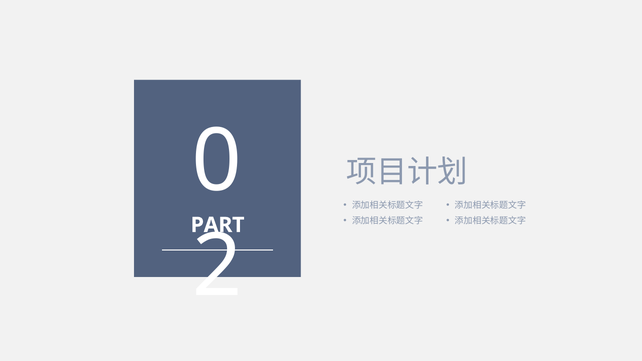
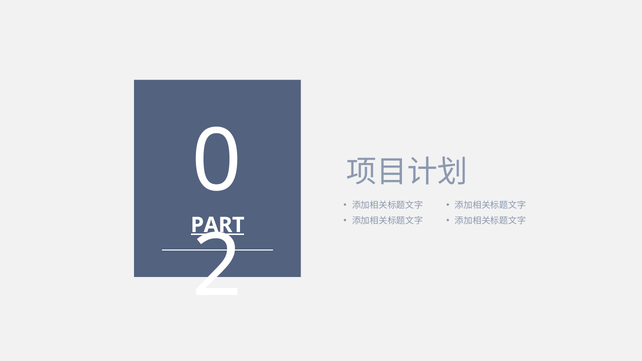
PART underline: none -> present
